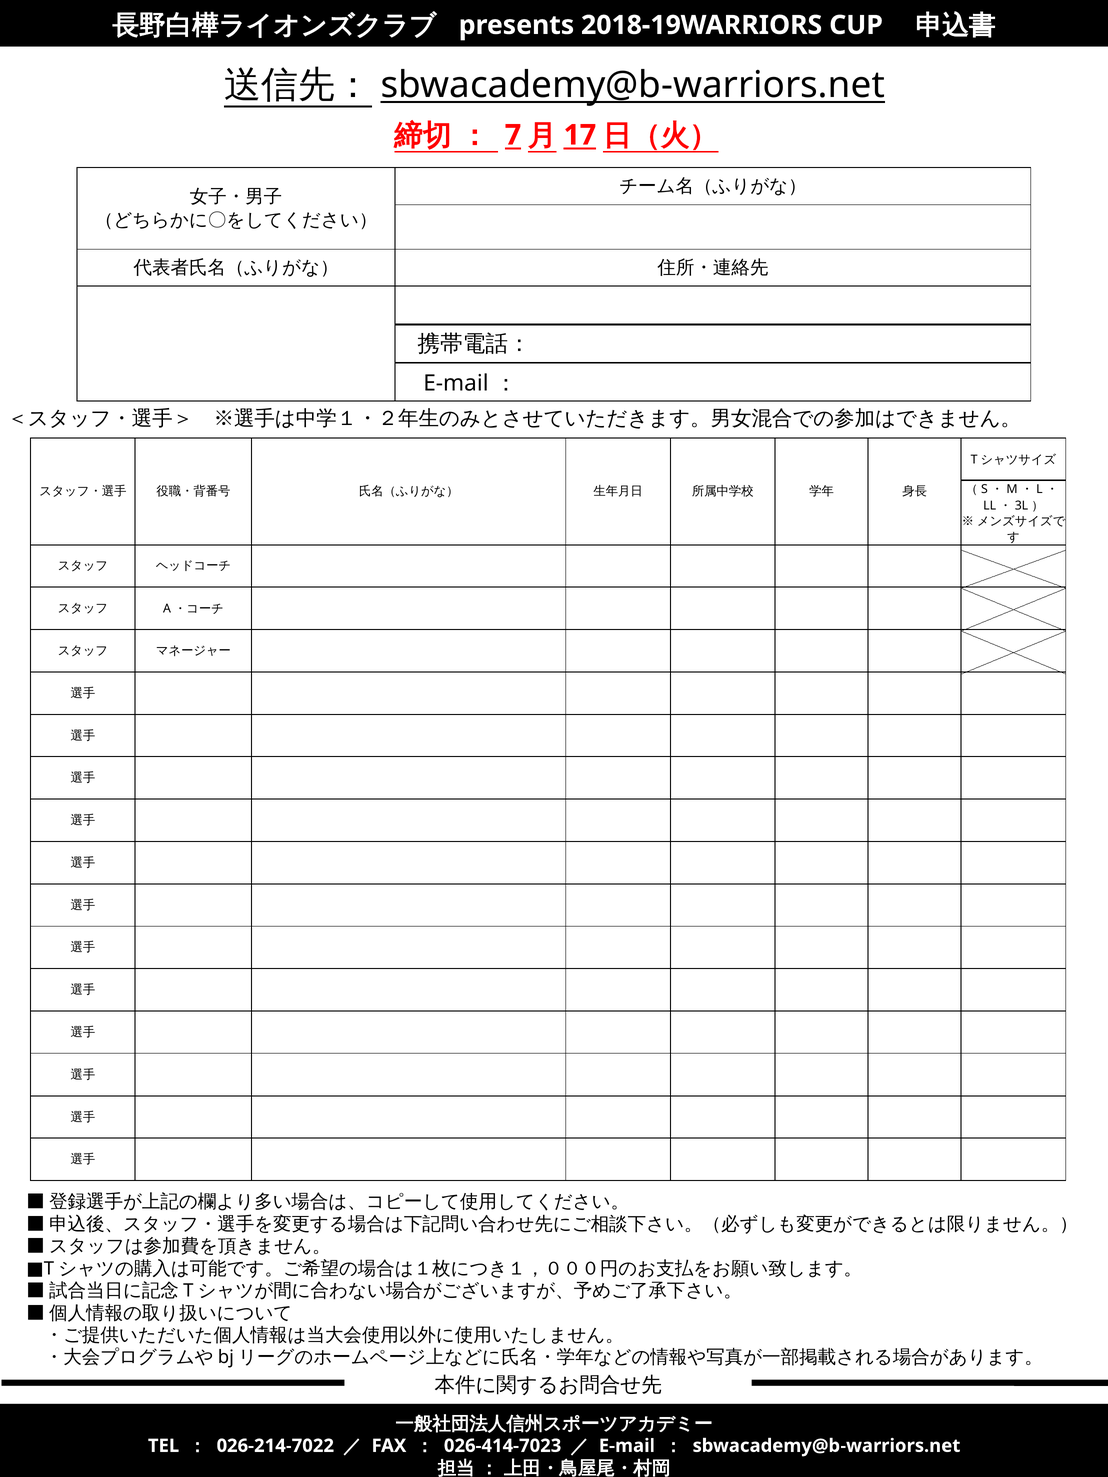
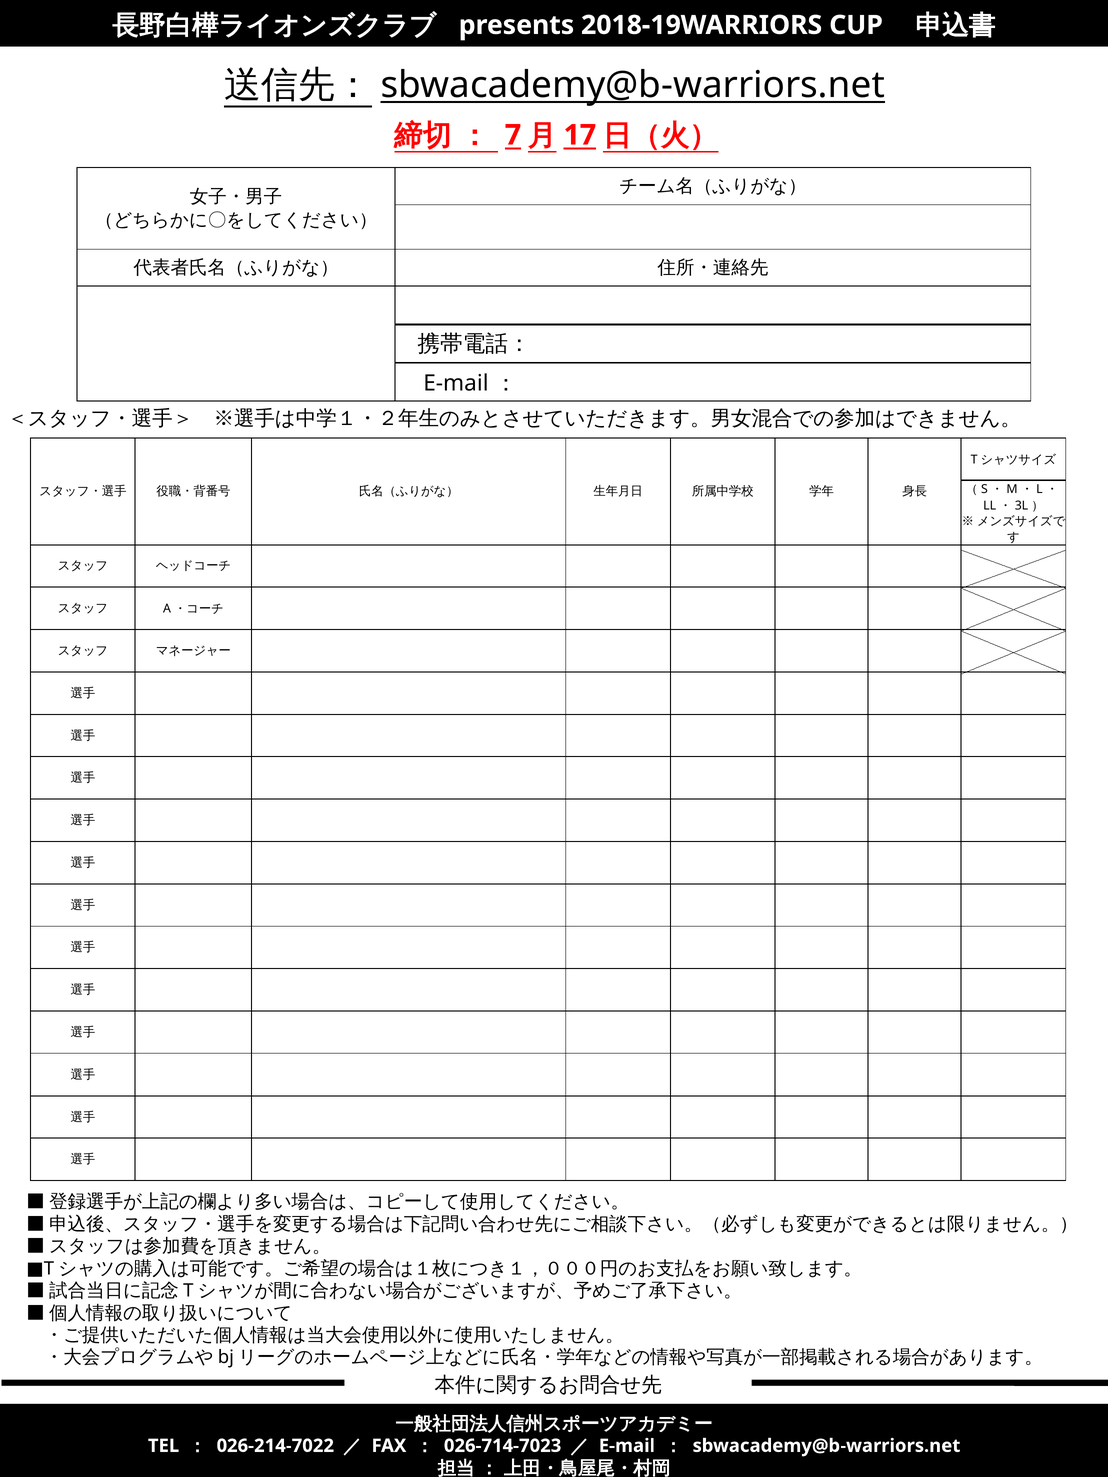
026-414-7023: 026-414-7023 -> 026-714-7023
